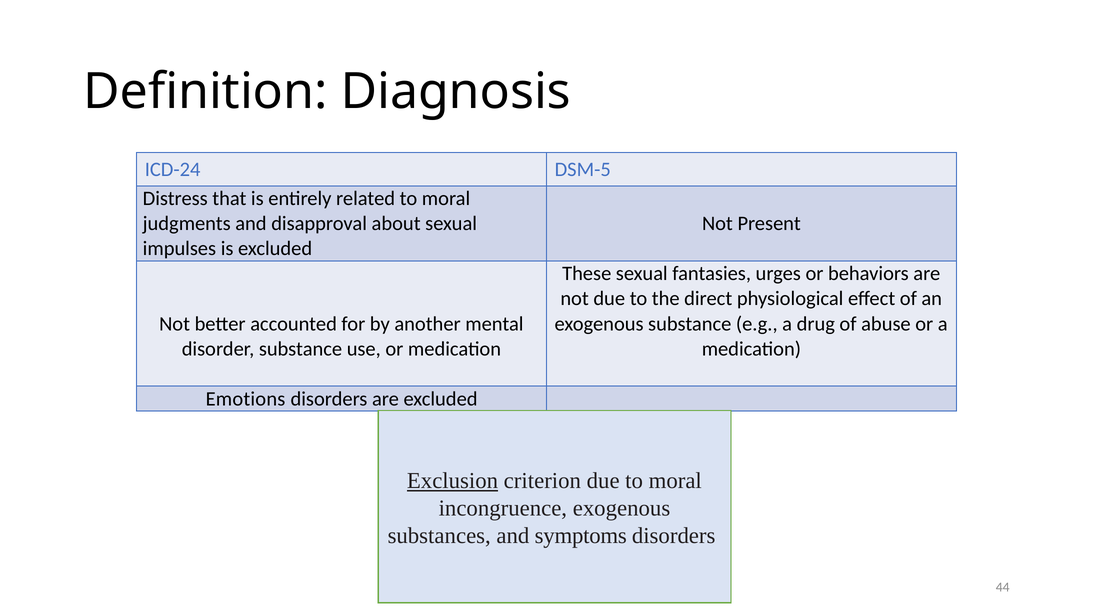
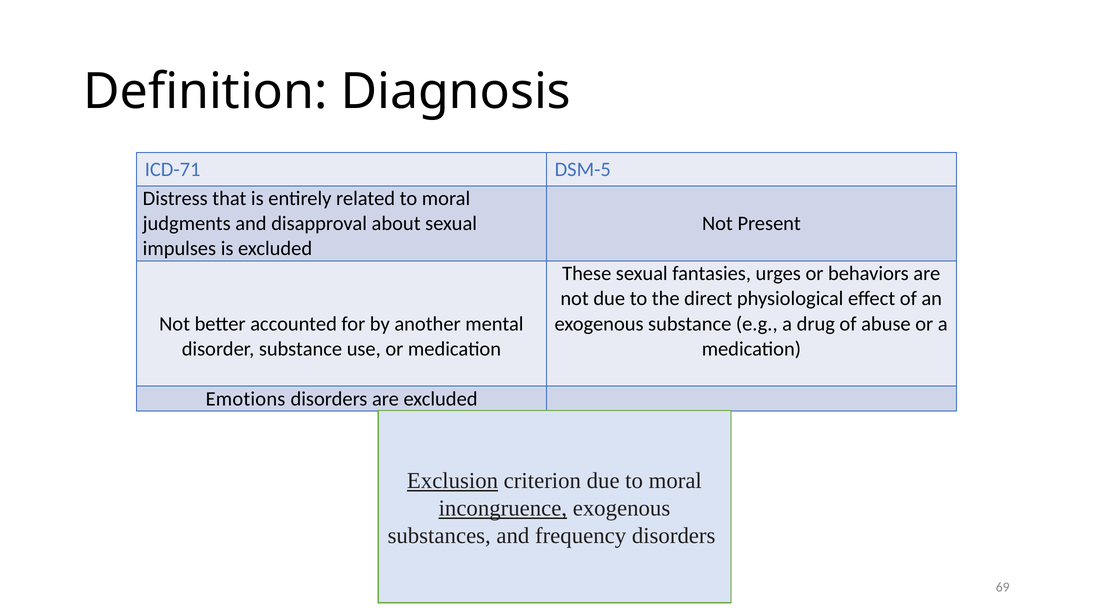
ICD-24: ICD-24 -> ICD-71
incongruence underline: none -> present
symptoms: symptoms -> frequency
44: 44 -> 69
